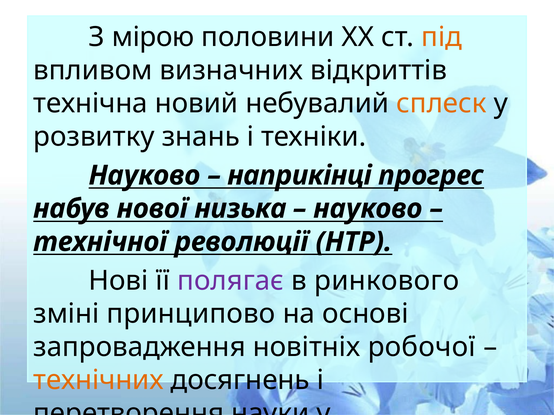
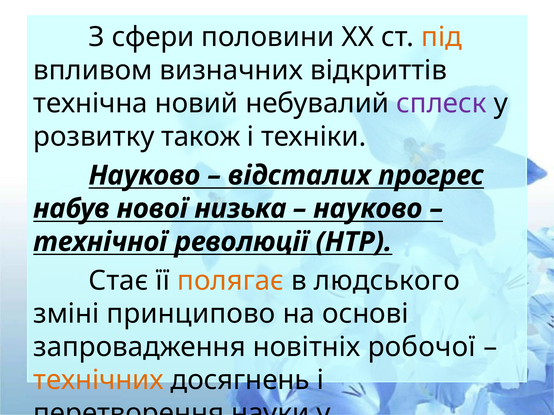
мірою: мірою -> сфери
сплеск colour: orange -> purple
знань: знань -> також
наприкінці: наприкінці -> відсталих
Нові: Нові -> Стає
полягає colour: purple -> orange
ринкового: ринкового -> людського
